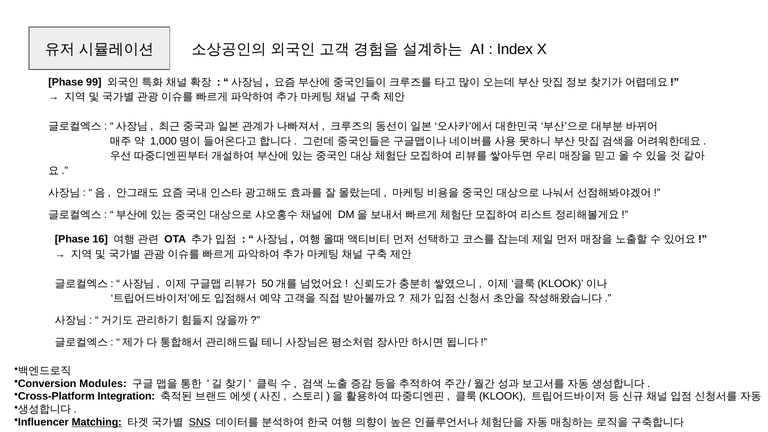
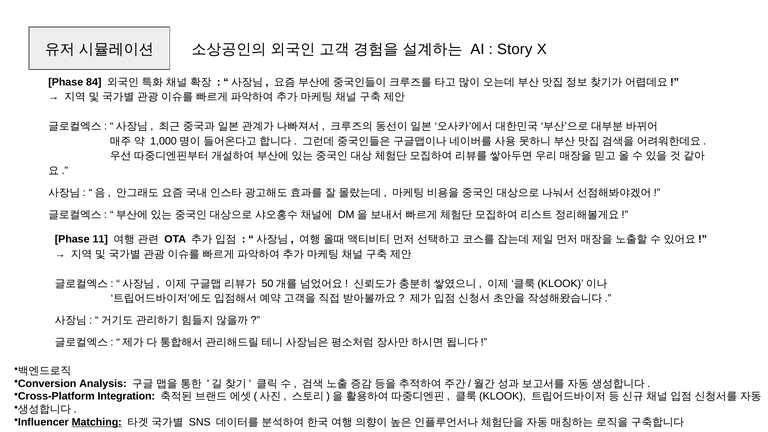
Index: Index -> Story
99: 99 -> 84
16: 16 -> 11
Modules: Modules -> Analysis
SNS underline: present -> none
